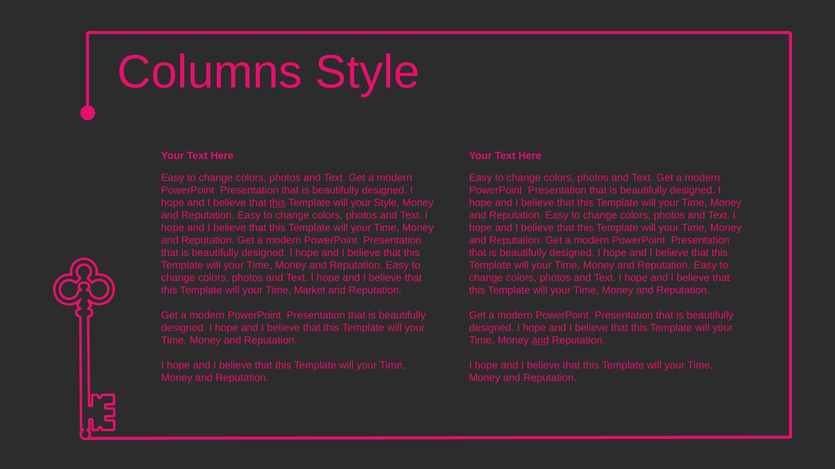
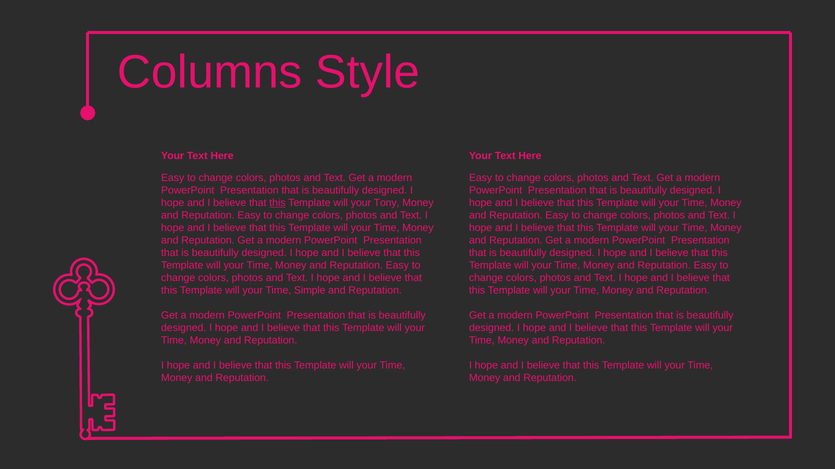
your Style: Style -> Tony
Market: Market -> Simple
and at (540, 341) underline: present -> none
